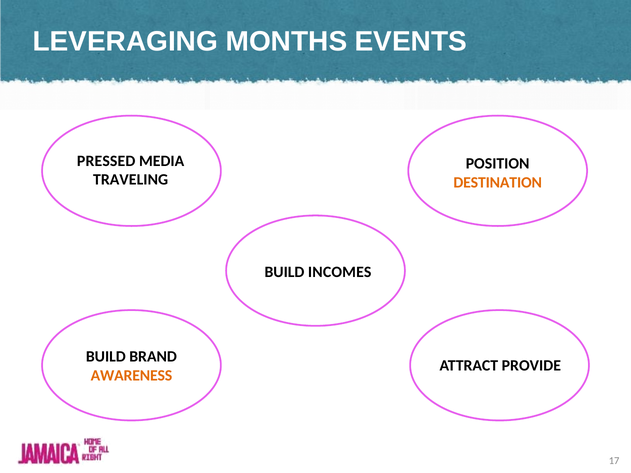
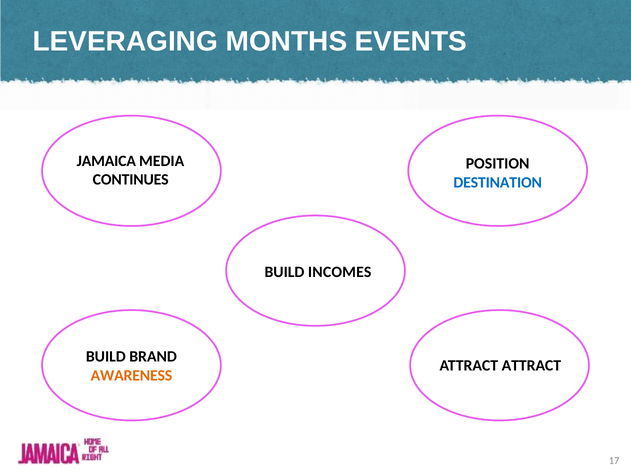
PRESSED: PRESSED -> JAMAICA
TRAVELING: TRAVELING -> CONTINUES
DESTINATION colour: orange -> blue
ATTRACT PROVIDE: PROVIDE -> ATTRACT
